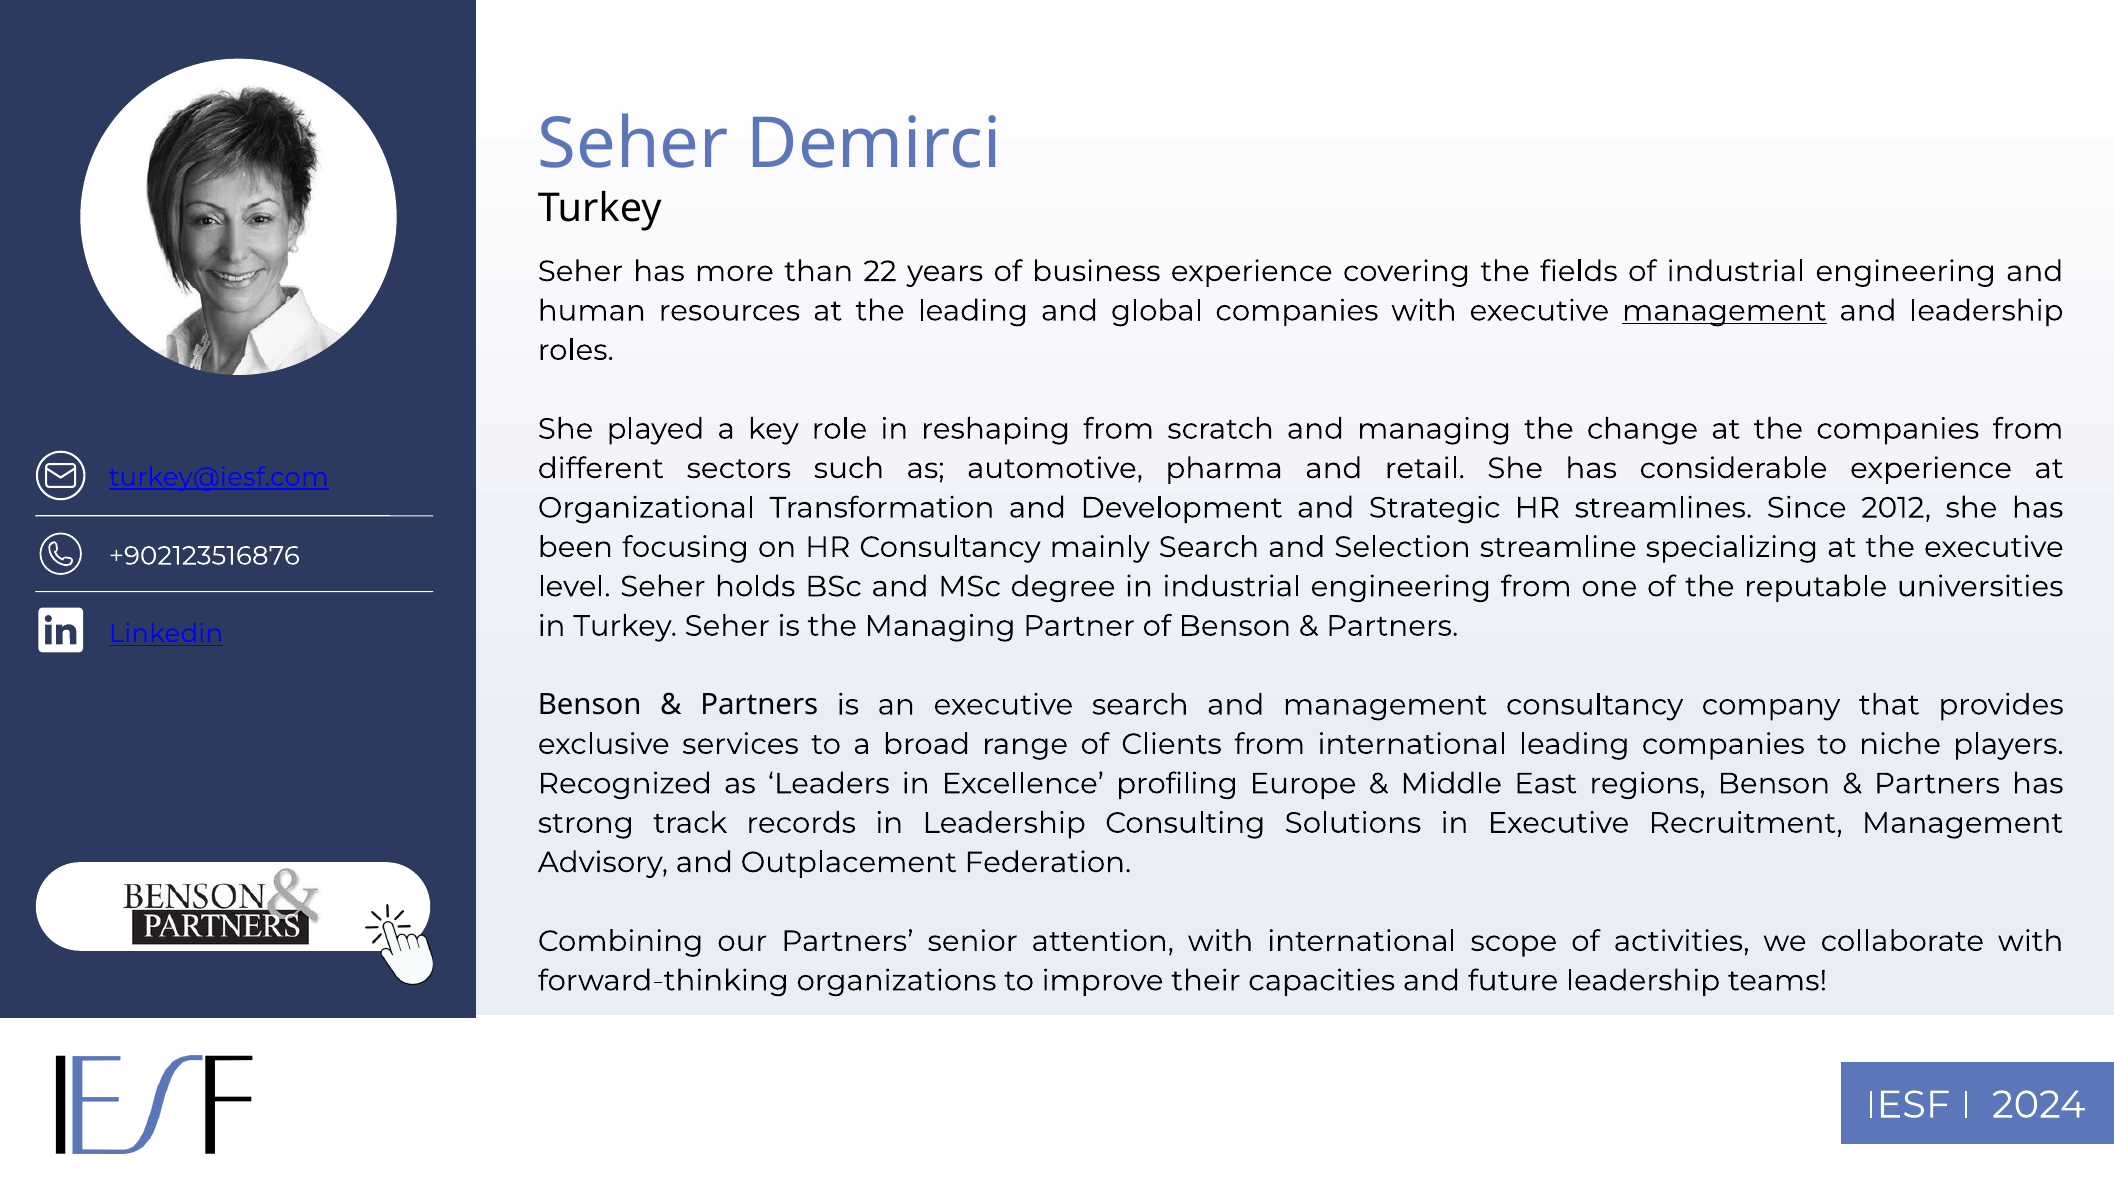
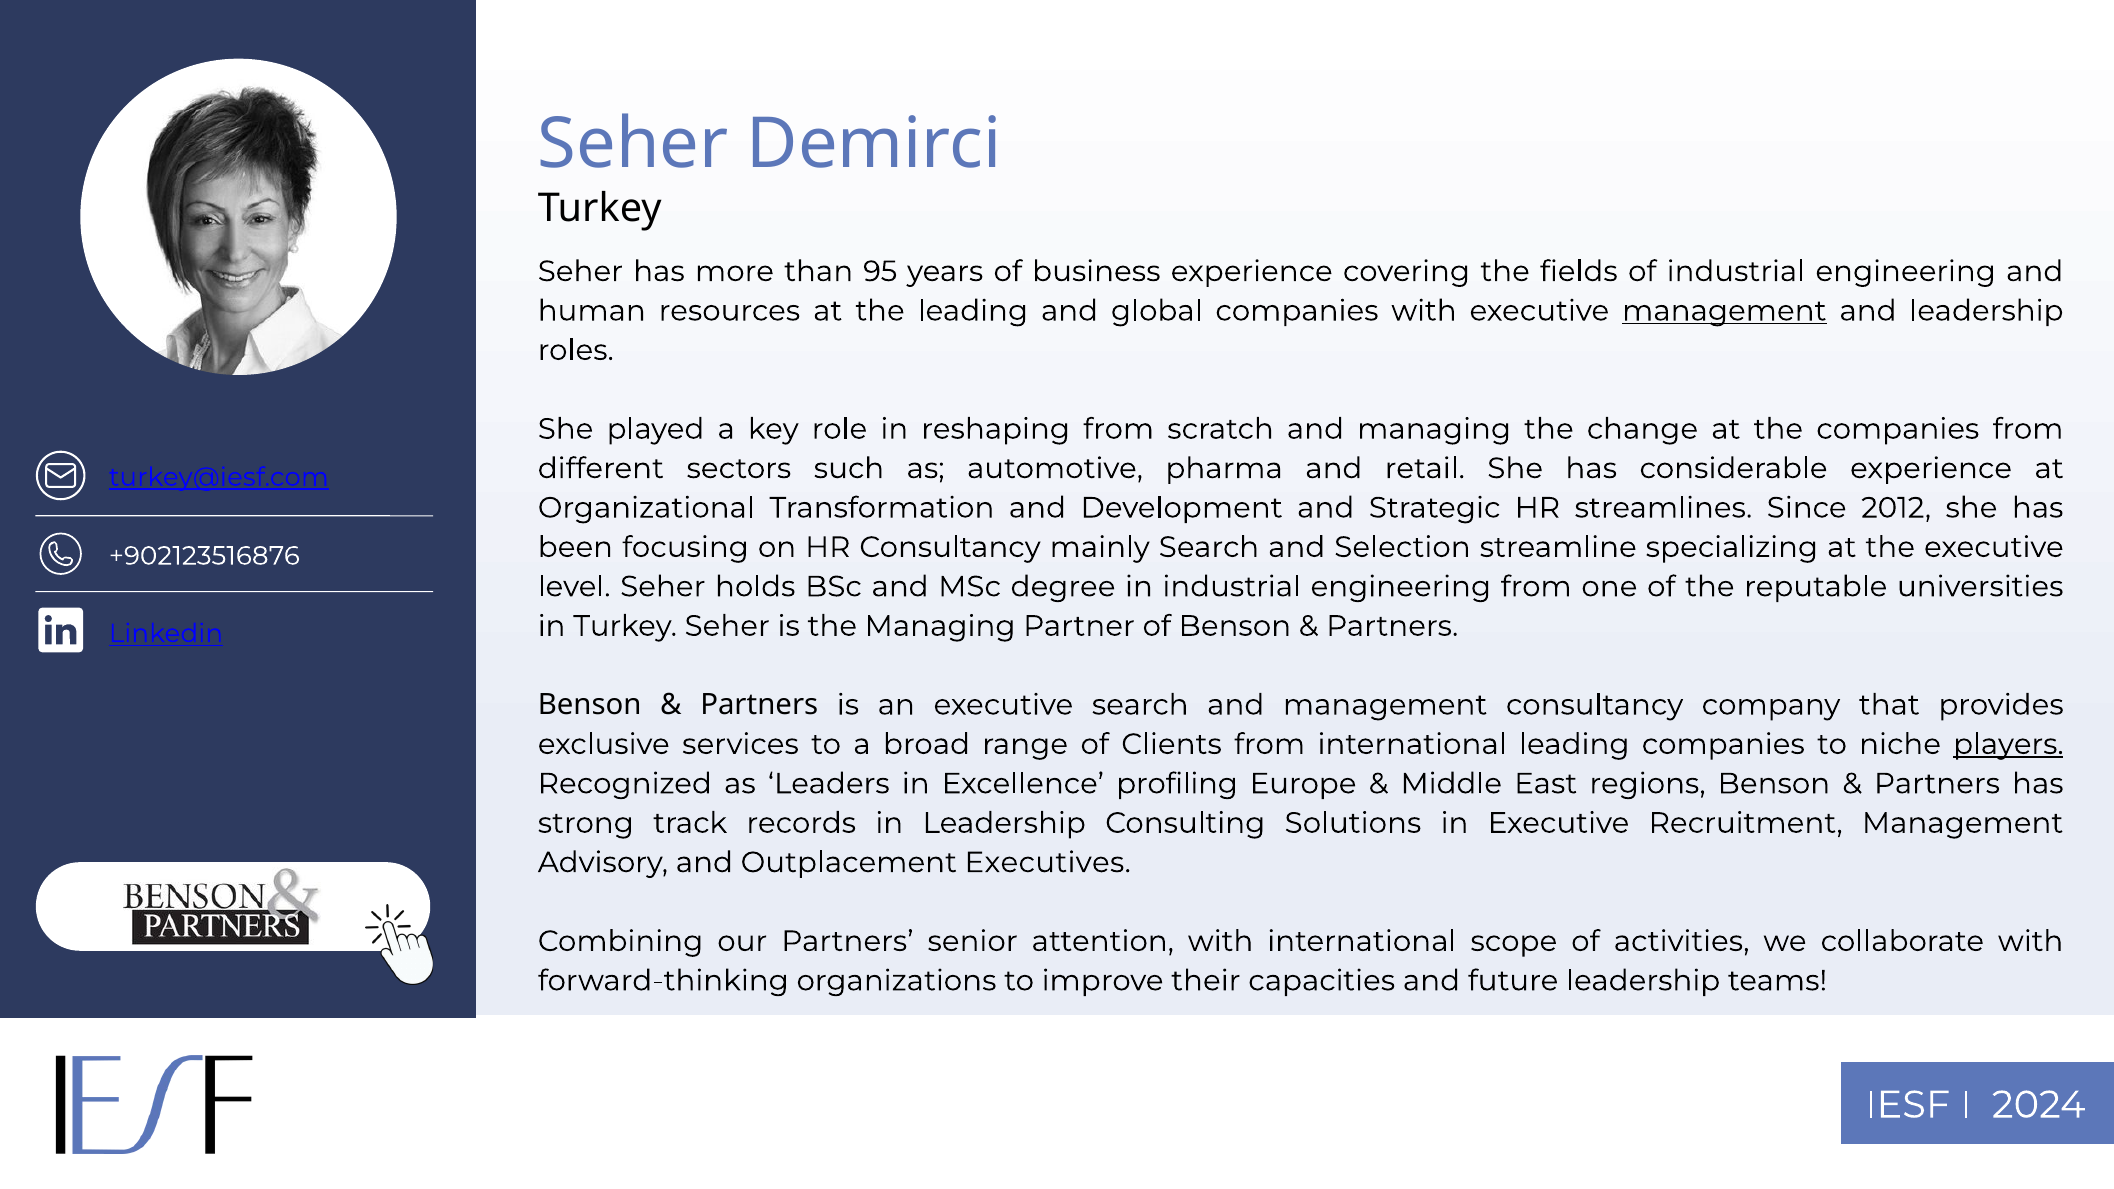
22: 22 -> 95
players underline: none -> present
Federation: Federation -> Executives
